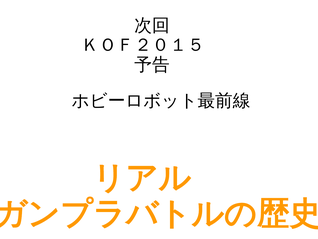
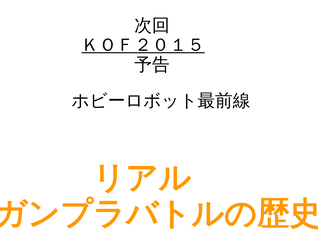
ＫＯＦ２０１５ underline: none -> present
